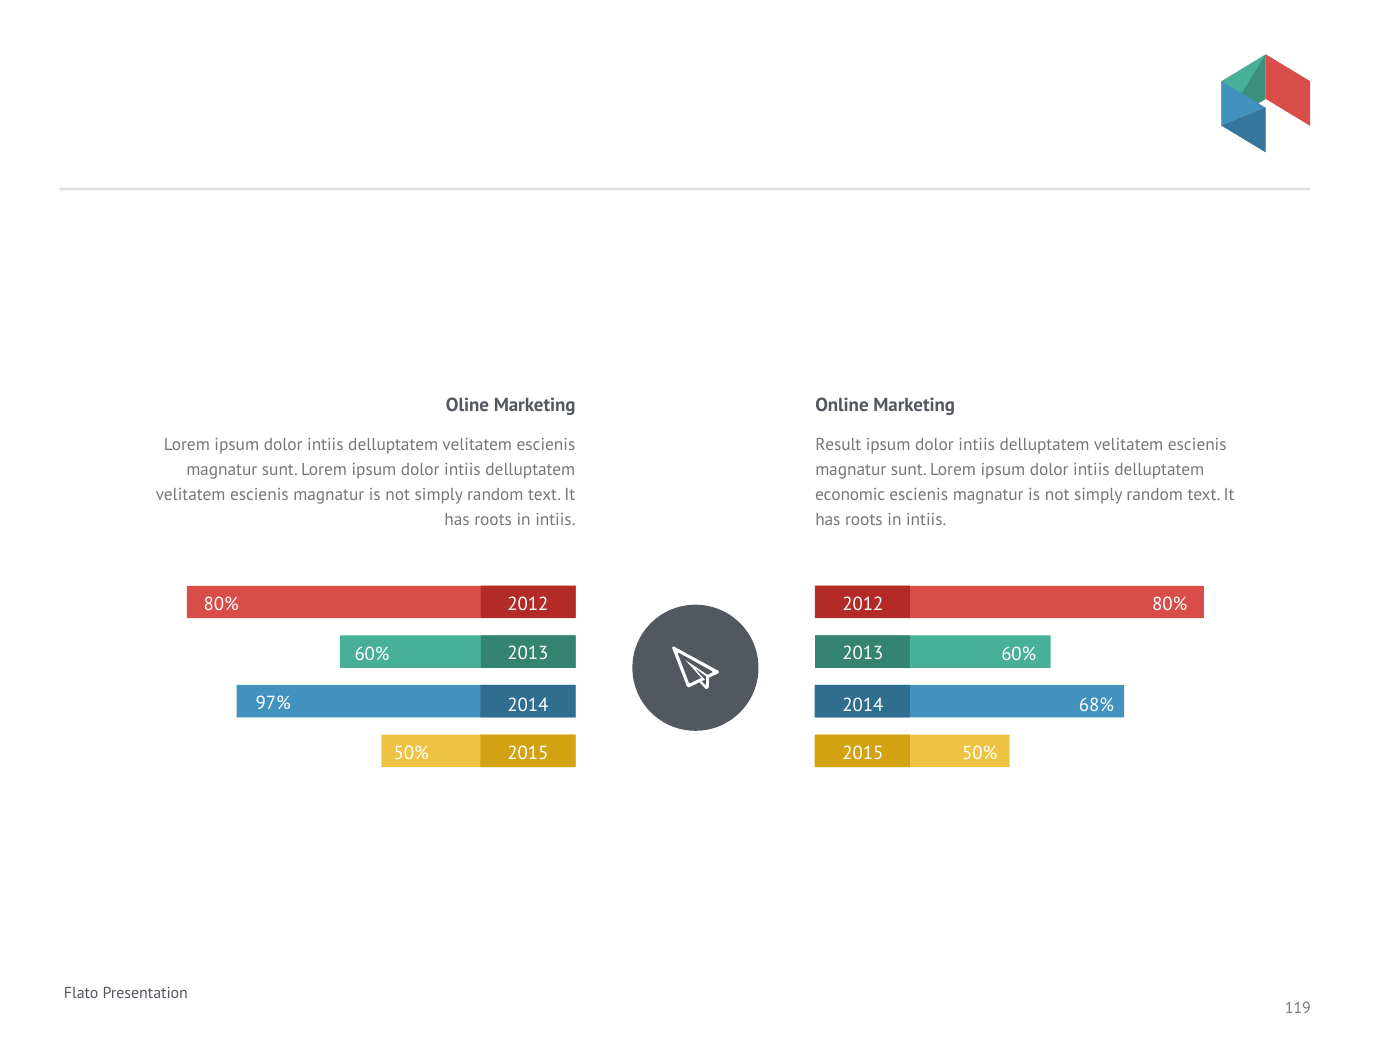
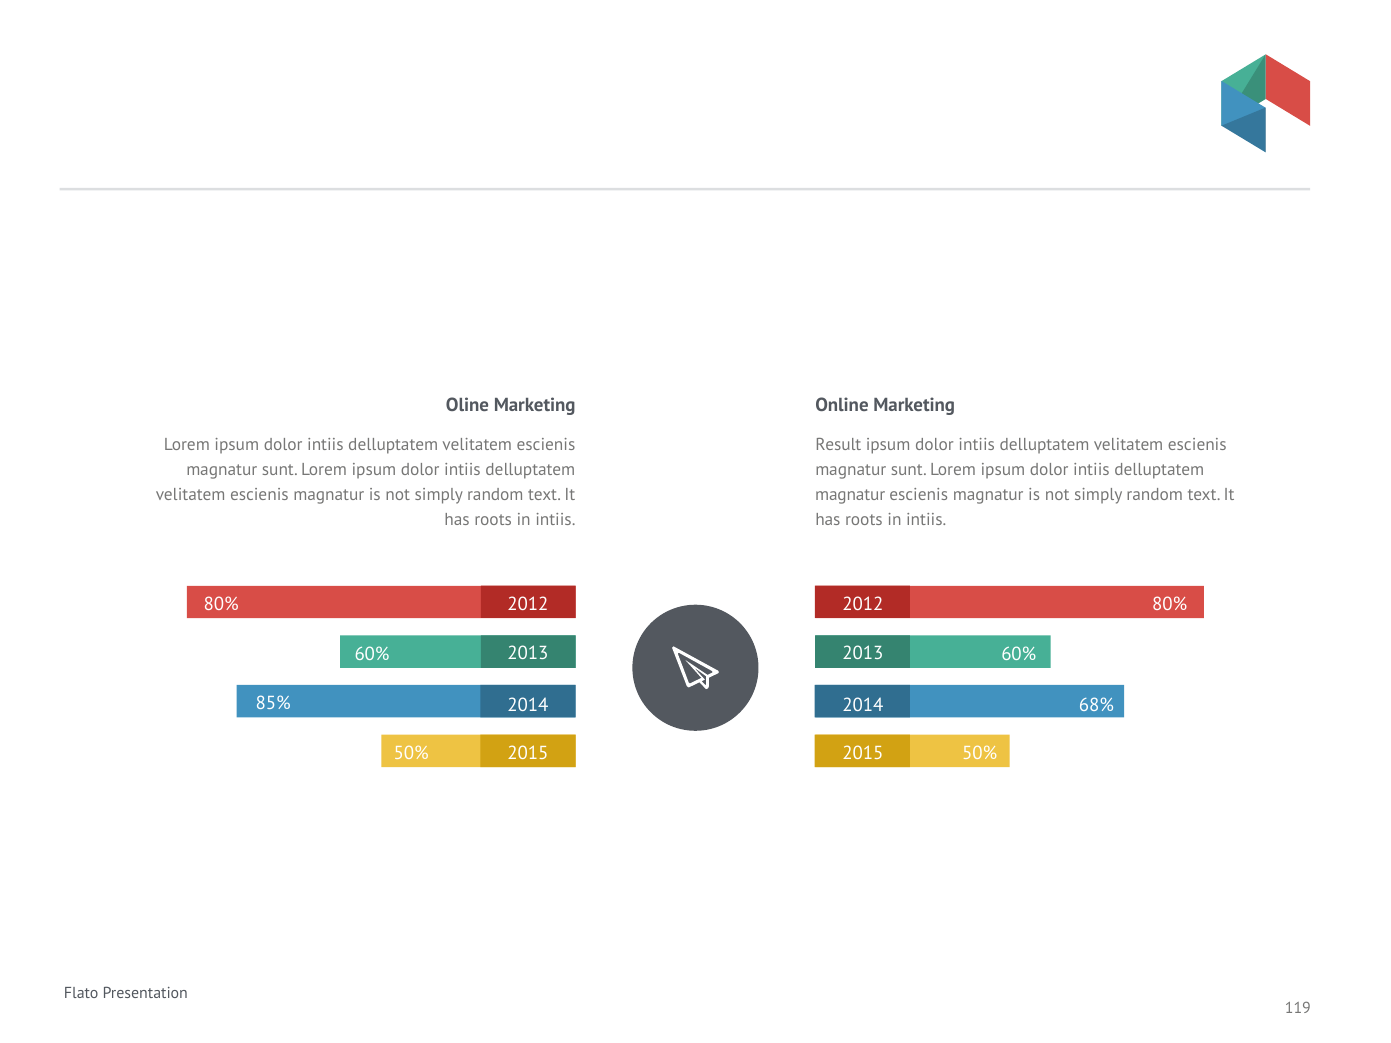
economic at (850, 495): economic -> magnatur
97%: 97% -> 85%
